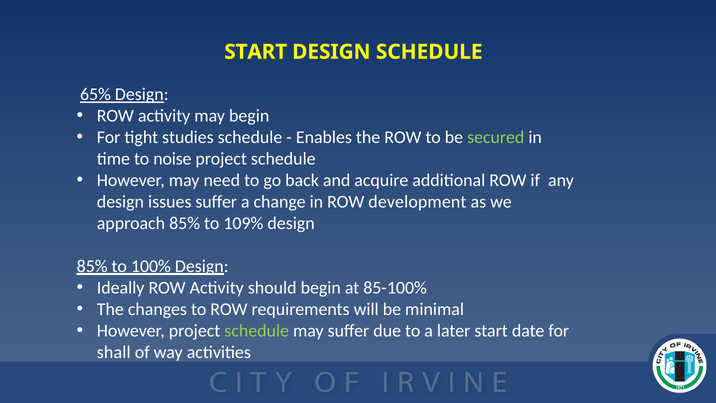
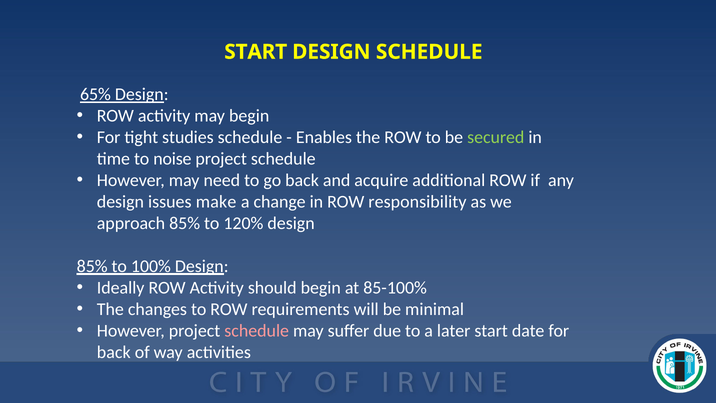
issues suffer: suffer -> make
development: development -> responsibility
109%: 109% -> 120%
schedule at (257, 331) colour: light green -> pink
shall at (114, 352): shall -> back
